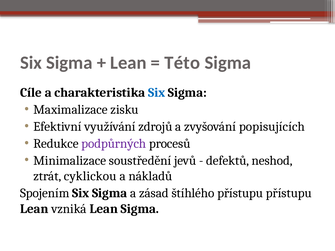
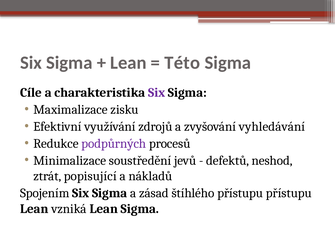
Six at (157, 93) colour: blue -> purple
popisujících: popisujících -> vyhledávání
cyklickou: cyklickou -> popisující
